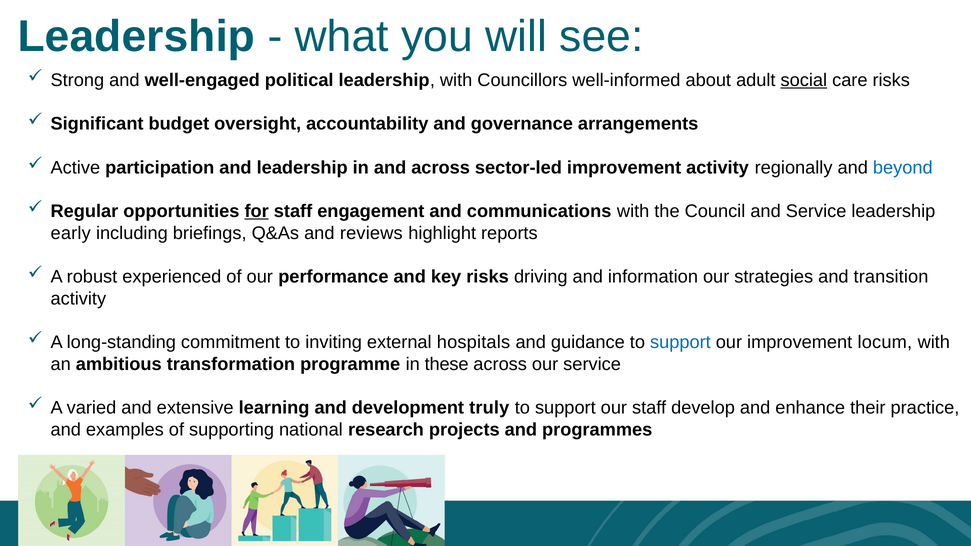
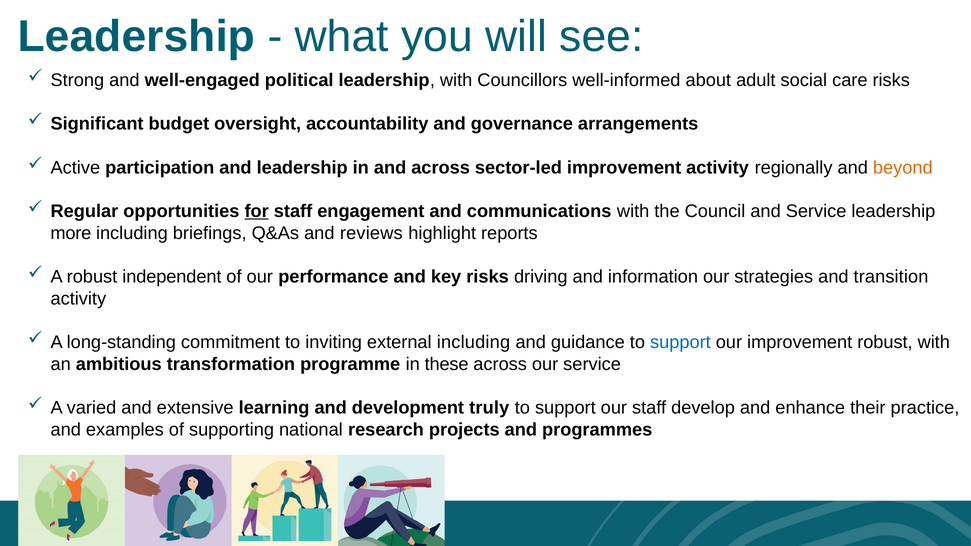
social underline: present -> none
beyond colour: blue -> orange
early: early -> more
experienced: experienced -> independent
external hospitals: hospitals -> including
improvement locum: locum -> robust
